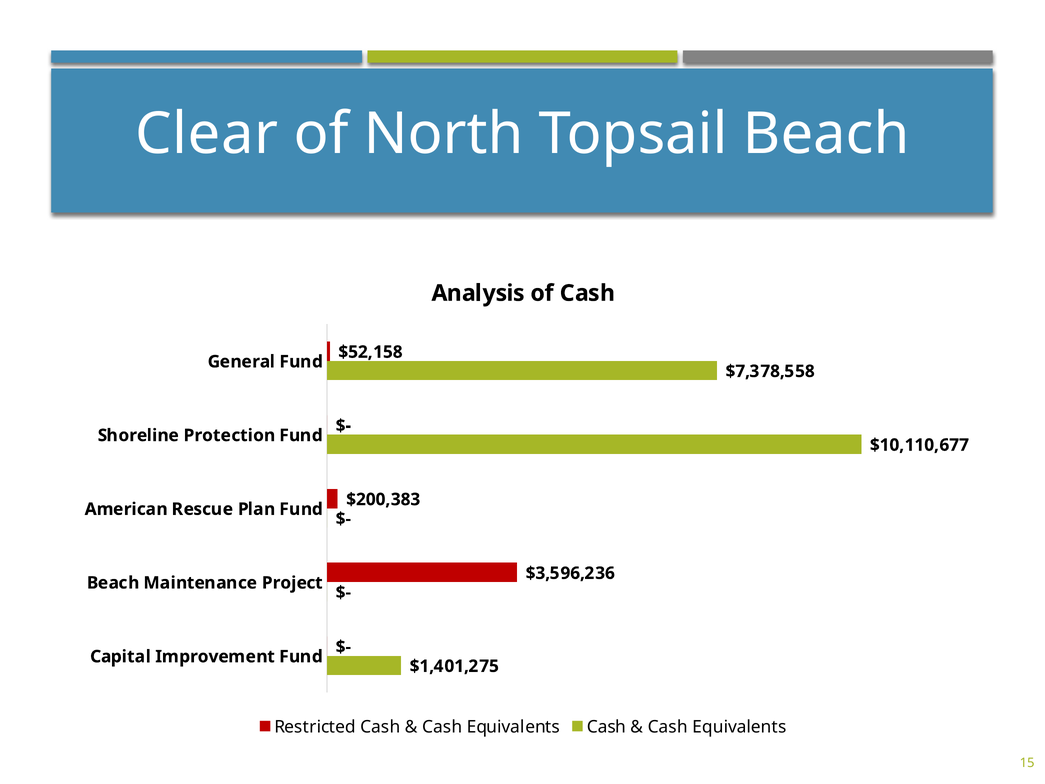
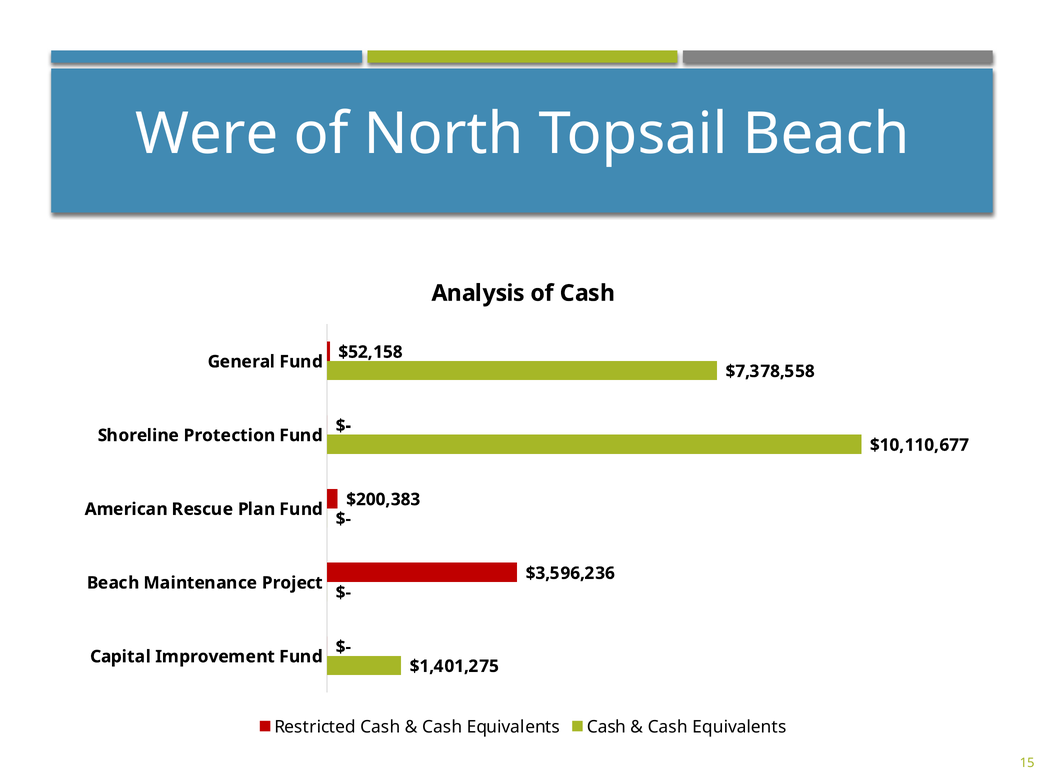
Clear: Clear -> Were
